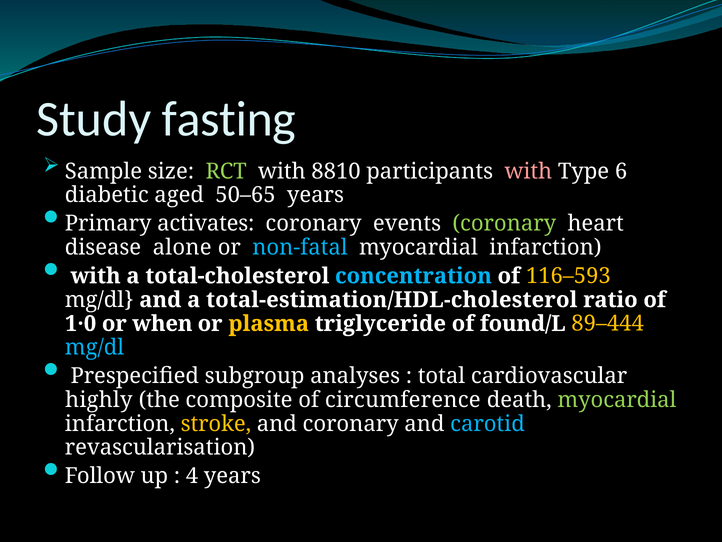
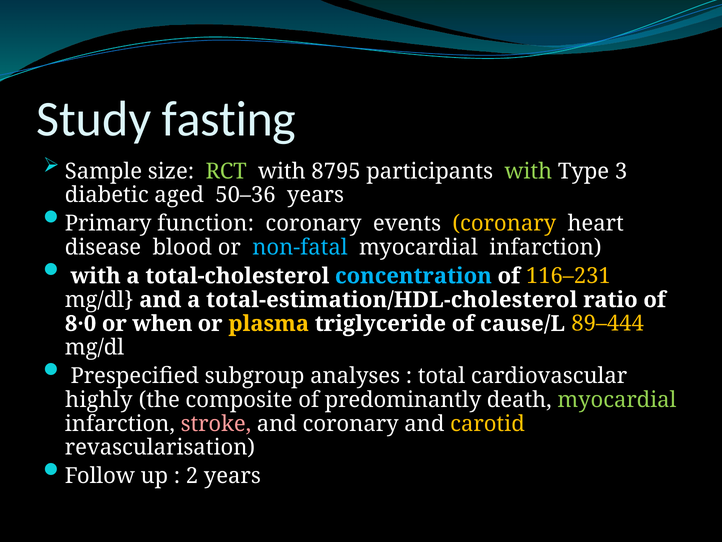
8810: 8810 -> 8795
with at (528, 171) colour: pink -> light green
6: 6 -> 3
50–65: 50–65 -> 50–36
activates: activates -> function
coronary at (504, 223) colour: light green -> yellow
alone: alone -> blood
116–593: 116–593 -> 116–231
1·0: 1·0 -> 8·0
found/L: found/L -> cause/L
mg/dl at (95, 347) colour: light blue -> white
circumference: circumference -> predominantly
stroke colour: yellow -> pink
carotid colour: light blue -> yellow
4: 4 -> 2
